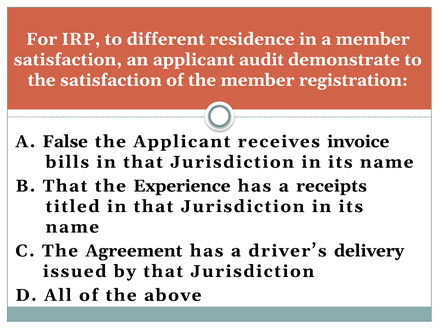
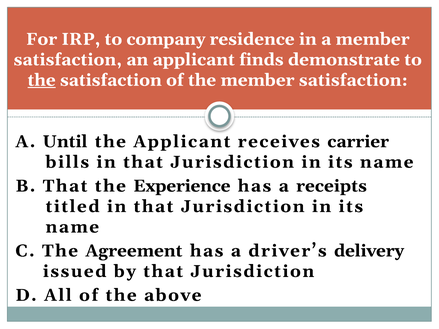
different: different -> company
audit: audit -> finds
the at (42, 80) underline: none -> present
the member registration: registration -> satisfaction
False: False -> Until
invoice: invoice -> carrier
